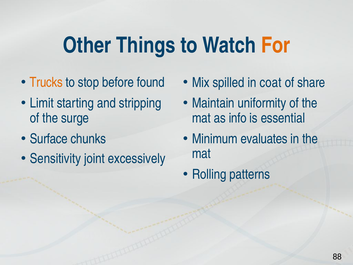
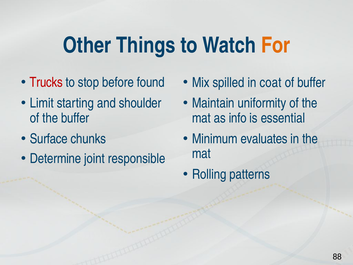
Trucks colour: orange -> red
of share: share -> buffer
stripping: stripping -> shoulder
the surge: surge -> buffer
Sensitivity: Sensitivity -> Determine
excessively: excessively -> responsible
